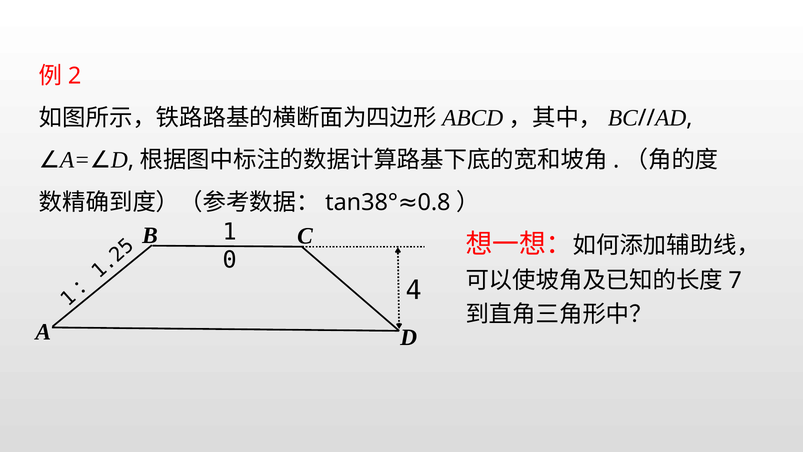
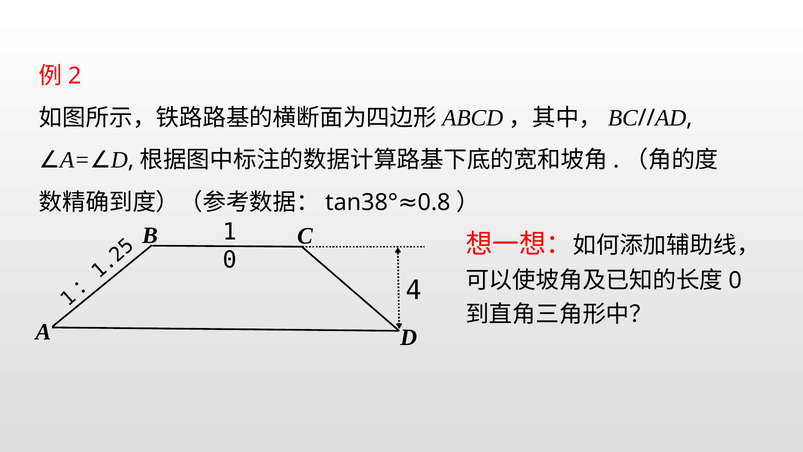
7 at (735, 280): 7 -> 0
